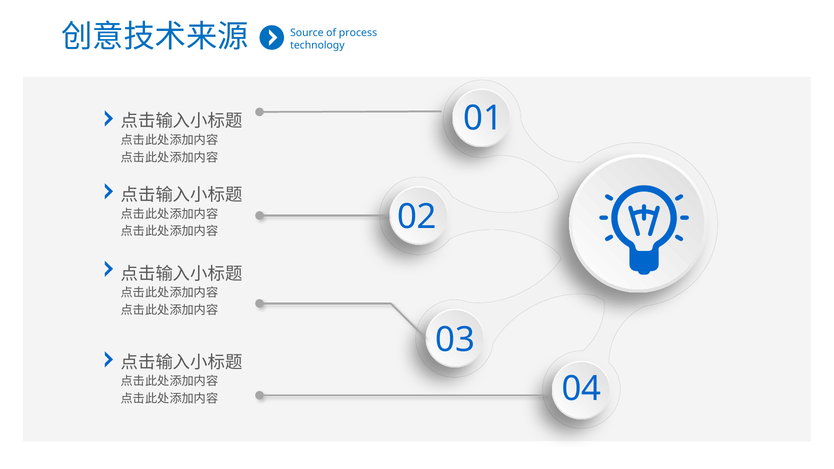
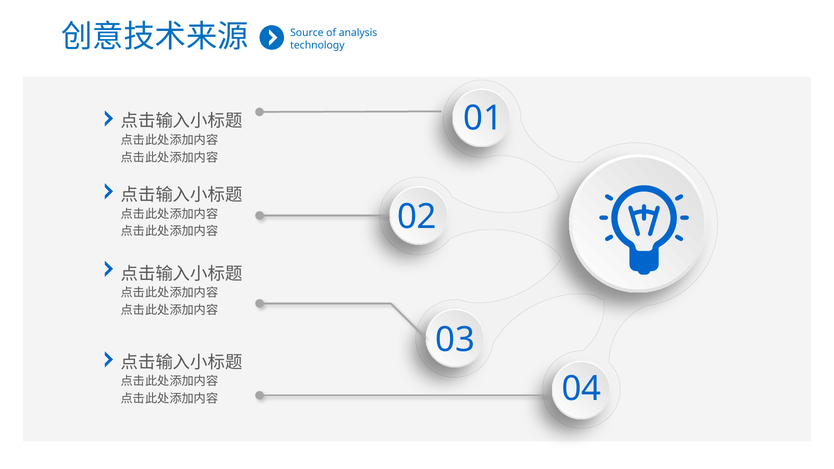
process: process -> analysis
